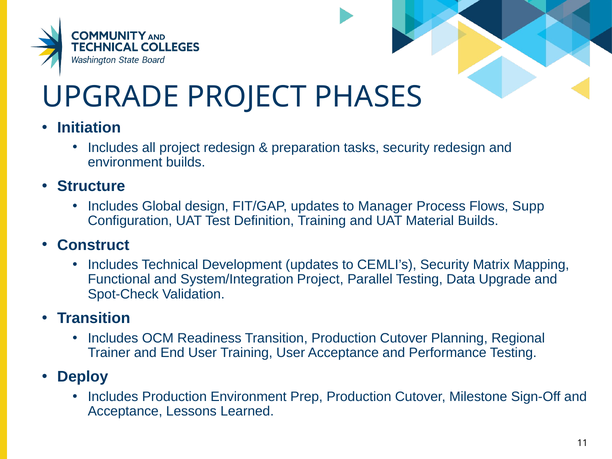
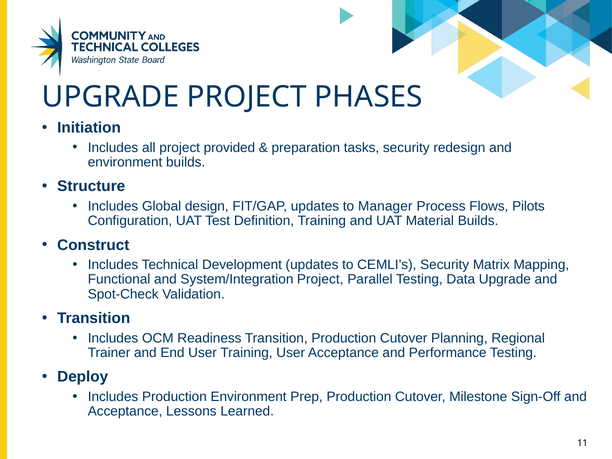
project redesign: redesign -> provided
Supp: Supp -> Pilots
